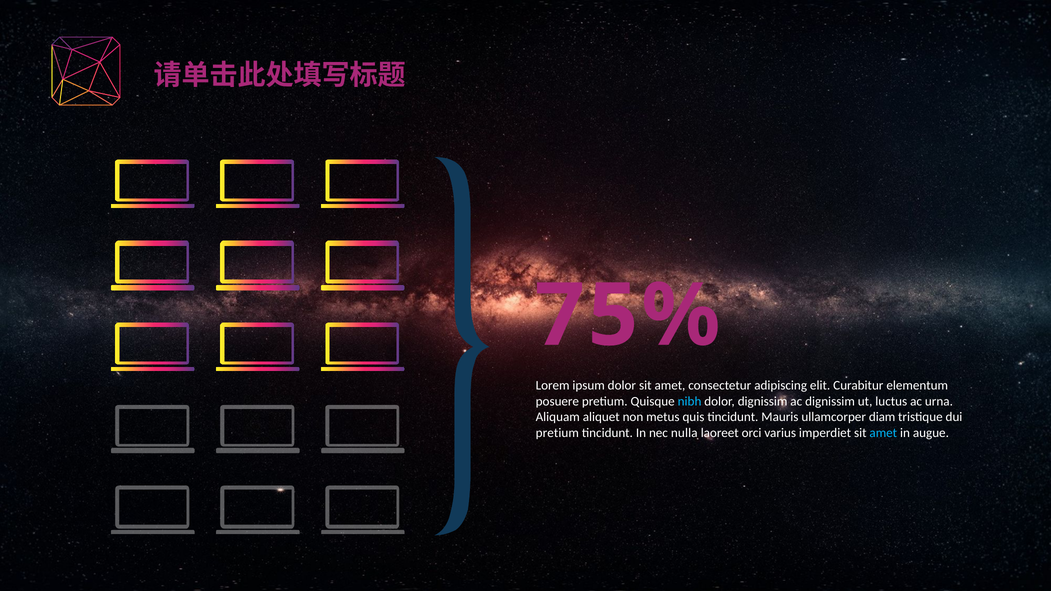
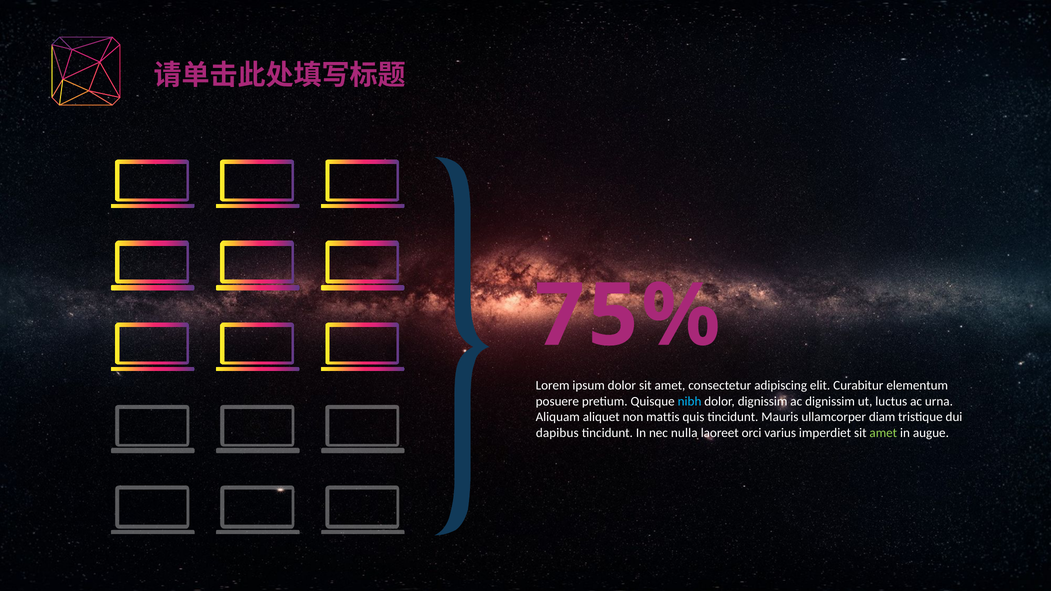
metus: metus -> mattis
pretium at (557, 433): pretium -> dapibus
amet at (883, 433) colour: light blue -> light green
